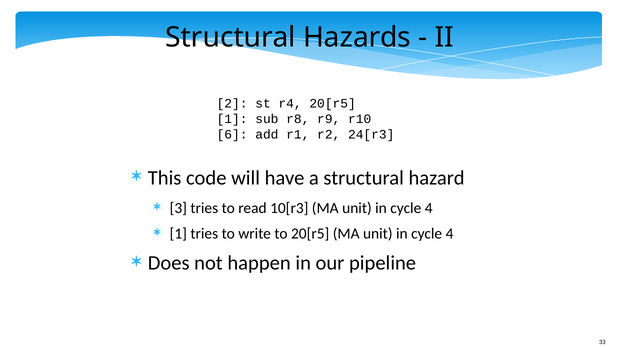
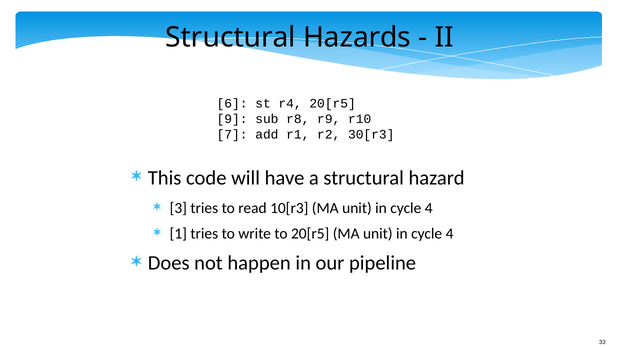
2: 2 -> 6
1 at (232, 119): 1 -> 9
6: 6 -> 7
24[r3: 24[r3 -> 30[r3
